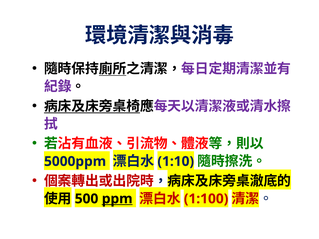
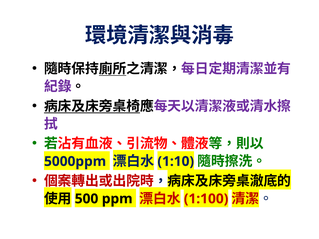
ppm underline: present -> none
